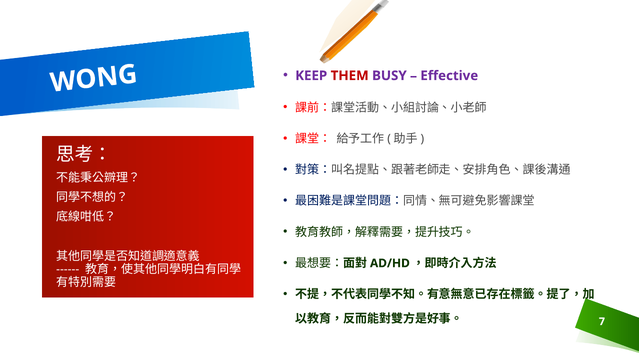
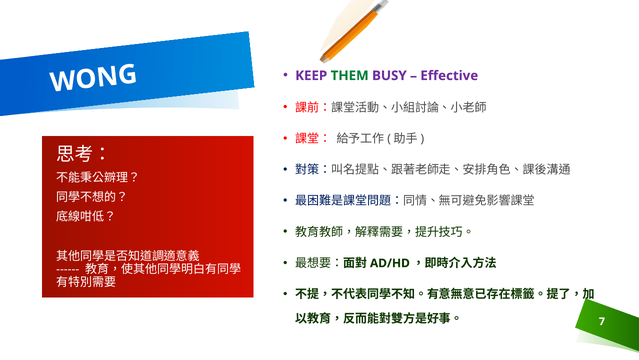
THEM colour: red -> green
